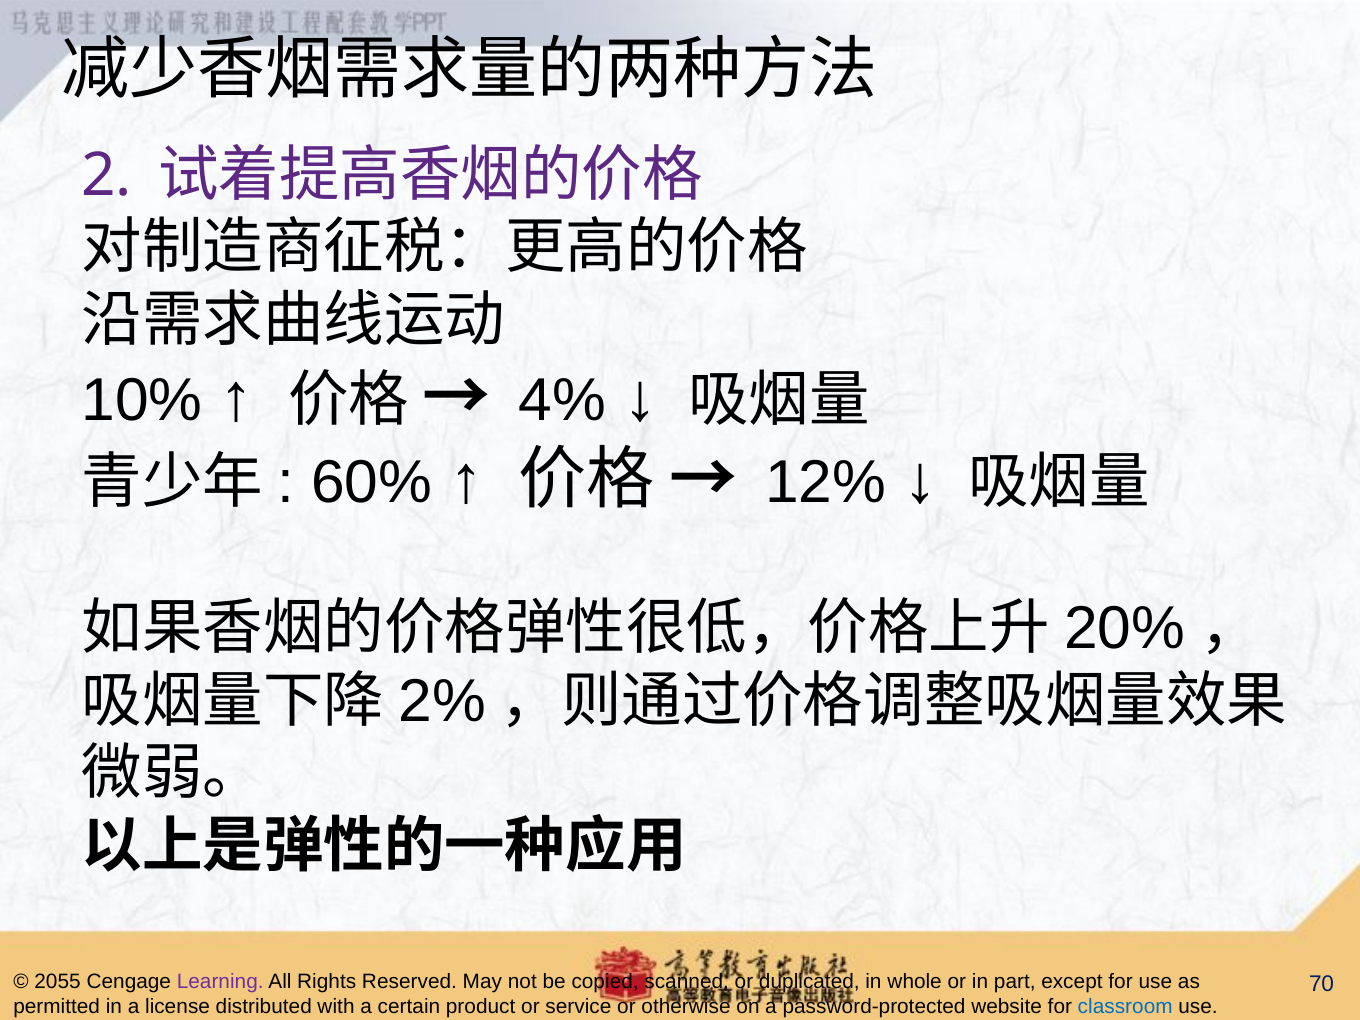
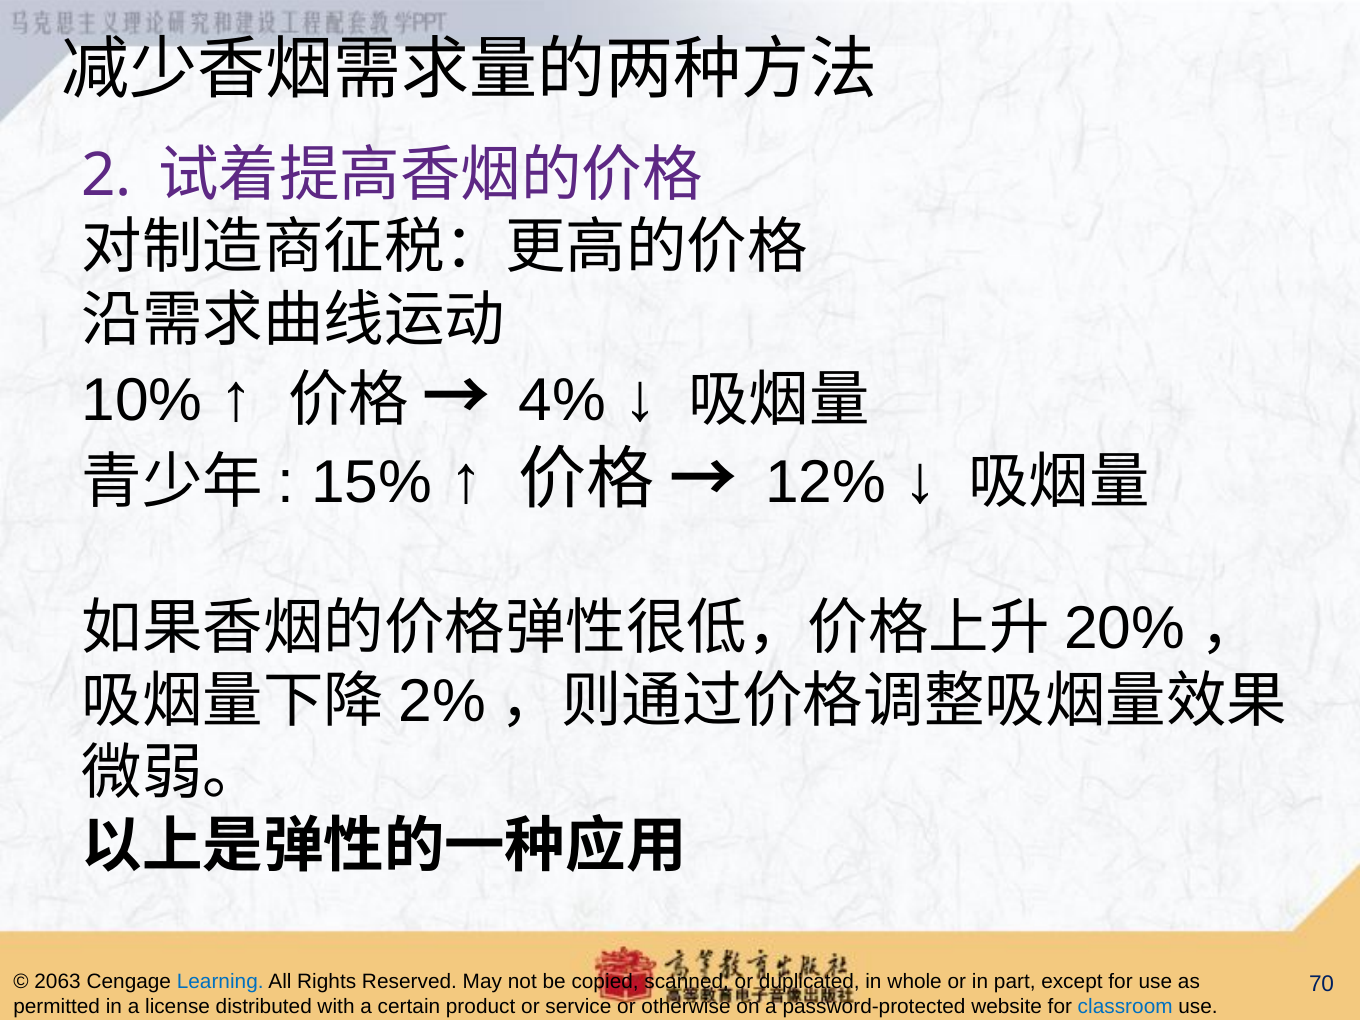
60%: 60% -> 15%
2055: 2055 -> 2063
Learning colour: purple -> blue
